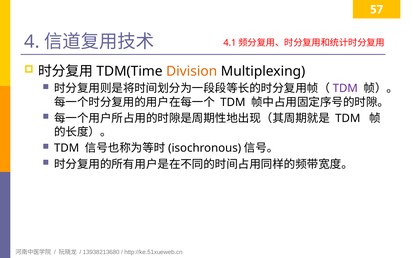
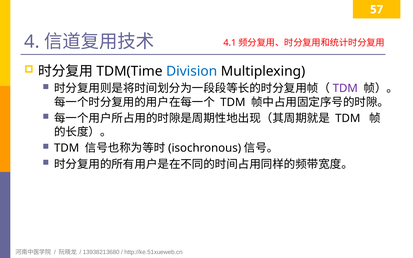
Division colour: orange -> blue
